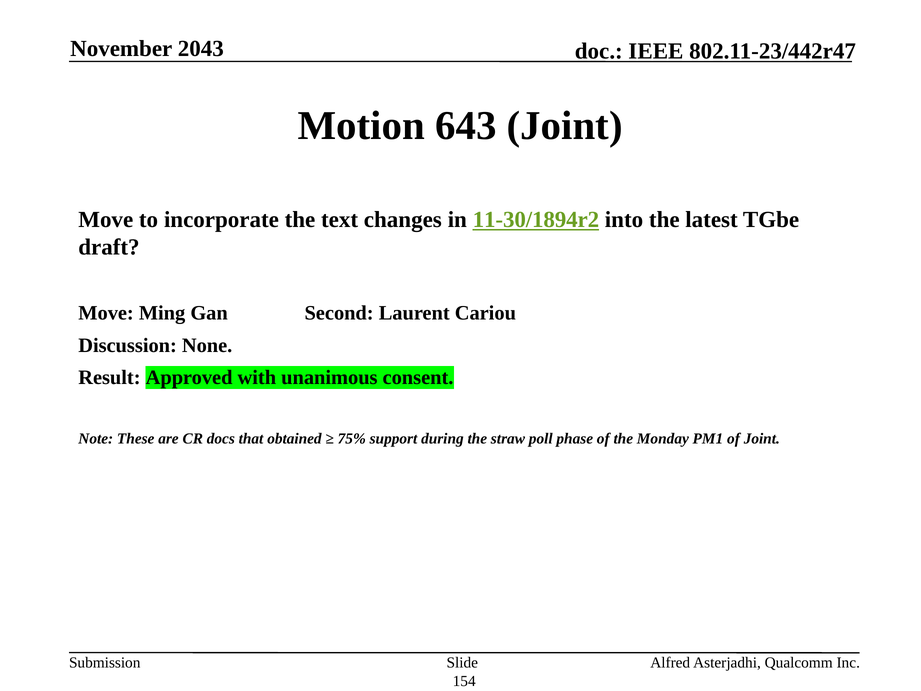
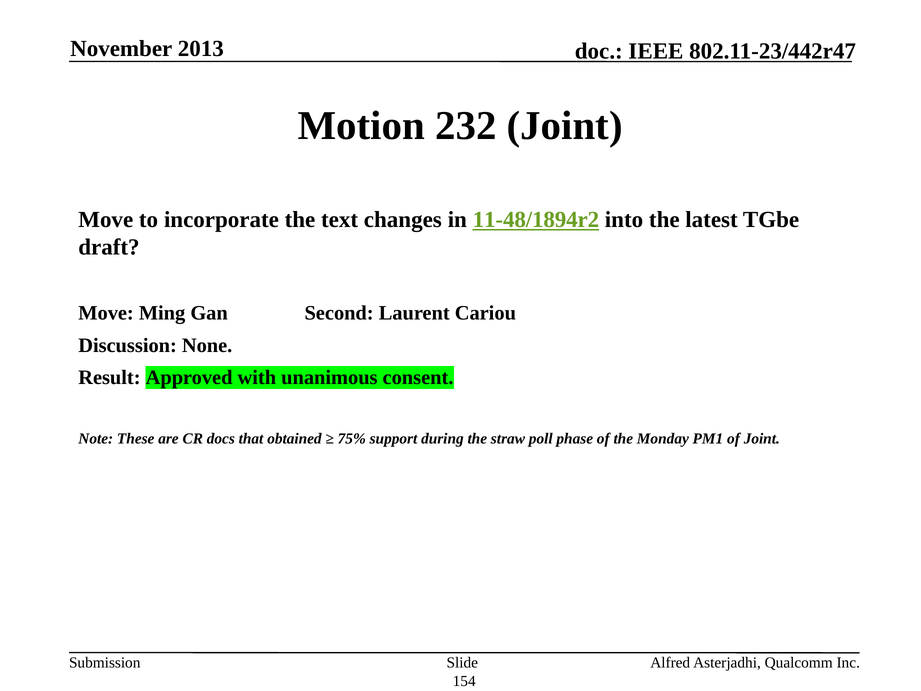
2043: 2043 -> 2013
643: 643 -> 232
11-30/1894r2: 11-30/1894r2 -> 11-48/1894r2
